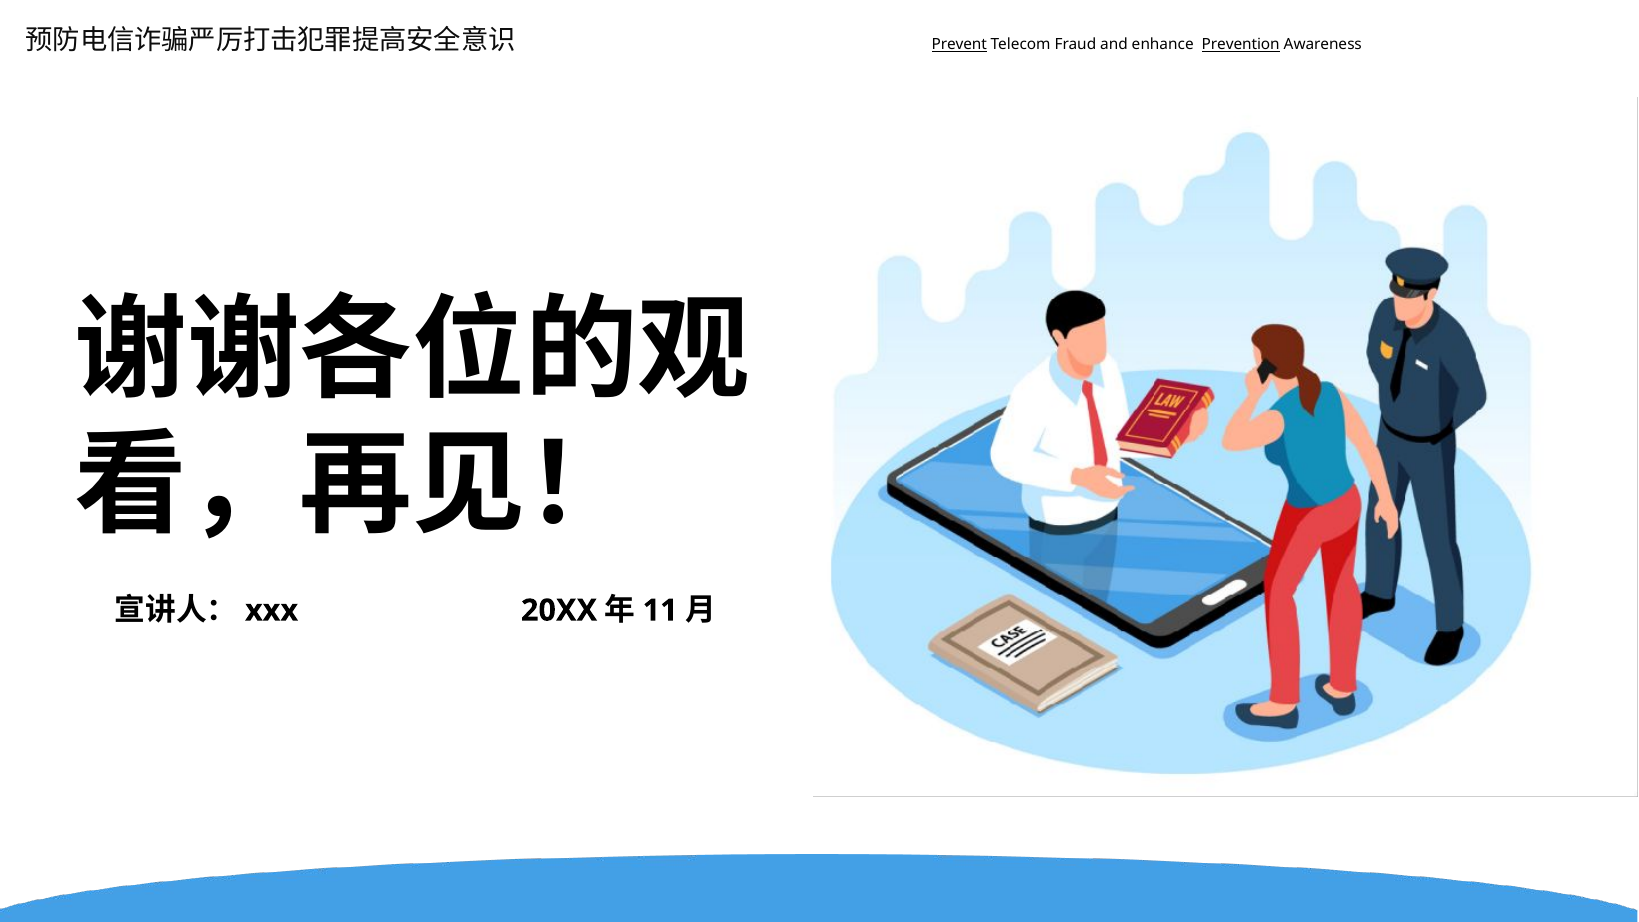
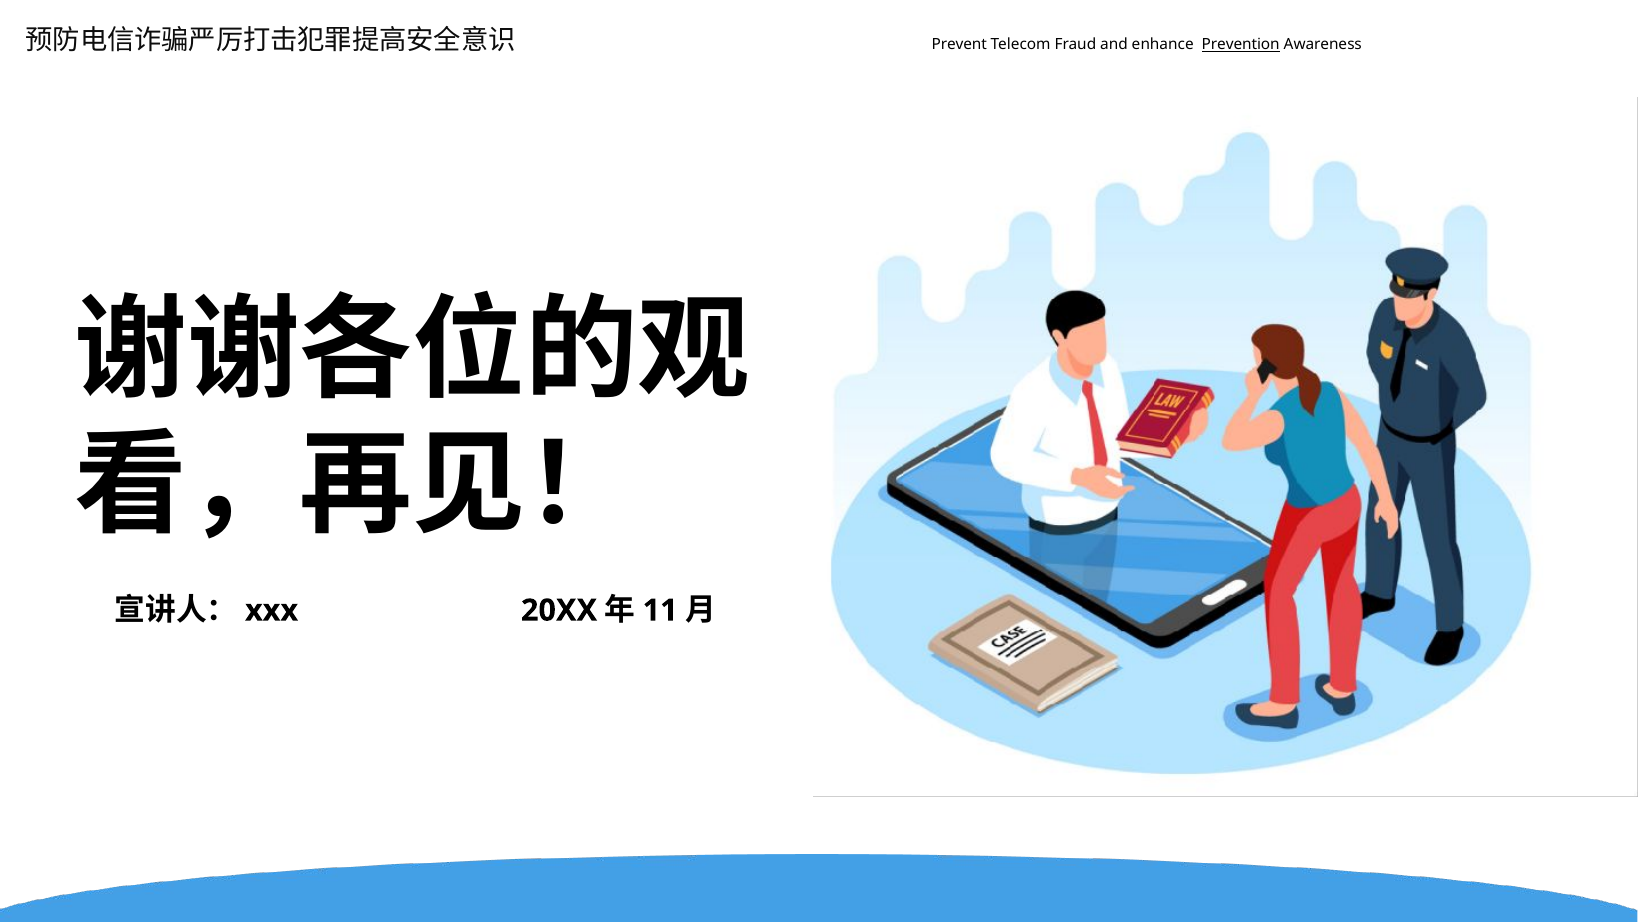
Prevent underline: present -> none
